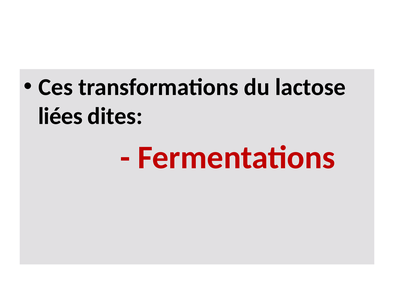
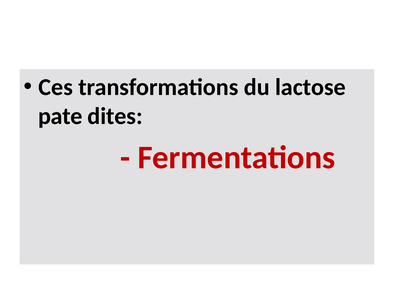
liées: liées -> pate
